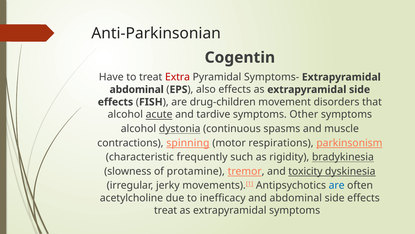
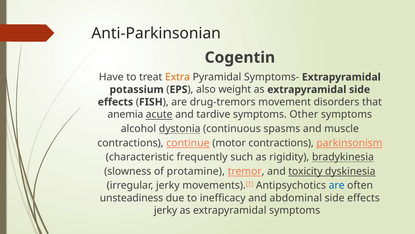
Extra colour: red -> orange
abdominal at (137, 89): abdominal -> potassium
also effects: effects -> weight
drug-children: drug-children -> drug-tremors
alcohol at (125, 114): alcohol -> anemia
spinning: spinning -> continue
motor respirations: respirations -> contractions
acetylcholine: acetylcholine -> unsteadiness
treat at (166, 210): treat -> jerky
